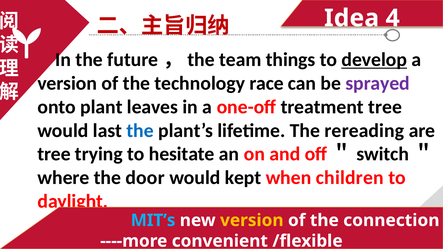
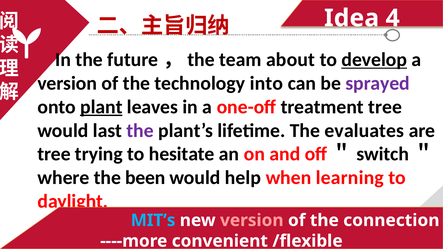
things: things -> about
race: race -> into
plant underline: none -> present
the at (140, 131) colour: blue -> purple
rereading: rereading -> evaluates
door: door -> been
kept: kept -> help
children: children -> learning
version at (252, 221) colour: yellow -> pink
